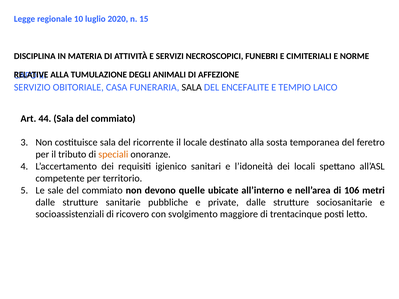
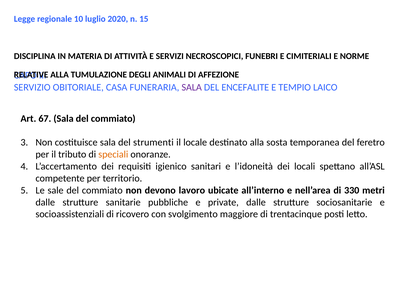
SALA at (192, 87) colour: black -> purple
44: 44 -> 67
ricorrente: ricorrente -> strumenti
quelle: quelle -> lavoro
106: 106 -> 330
